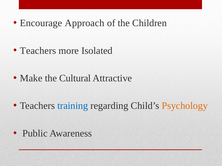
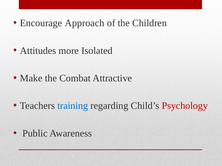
Teachers at (38, 51): Teachers -> Attitudes
Cultural: Cultural -> Combat
Psychology colour: orange -> red
